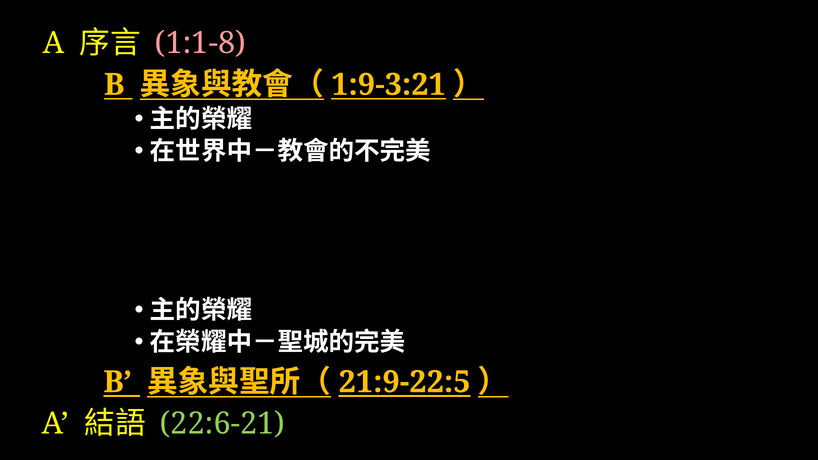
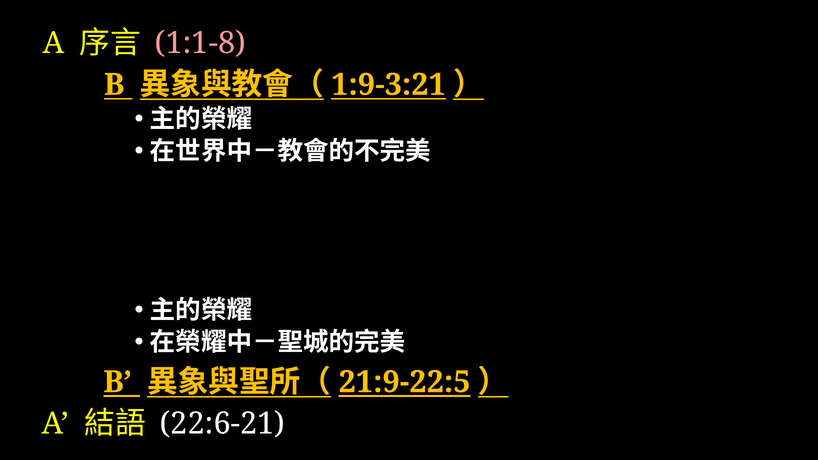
22:6-21 colour: light green -> white
